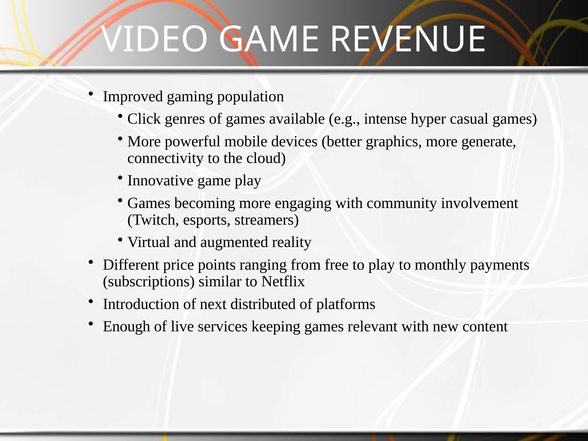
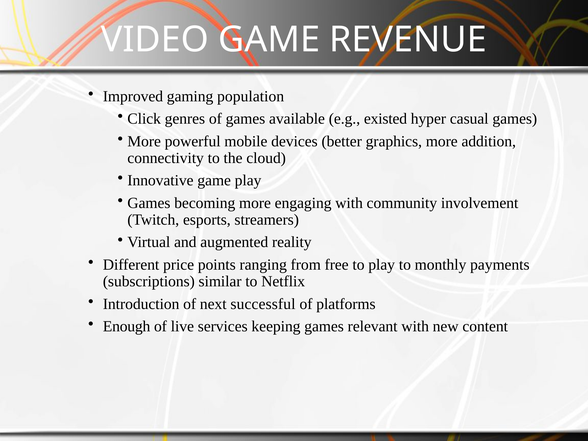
intense: intense -> existed
generate: generate -> addition
distributed: distributed -> successful
